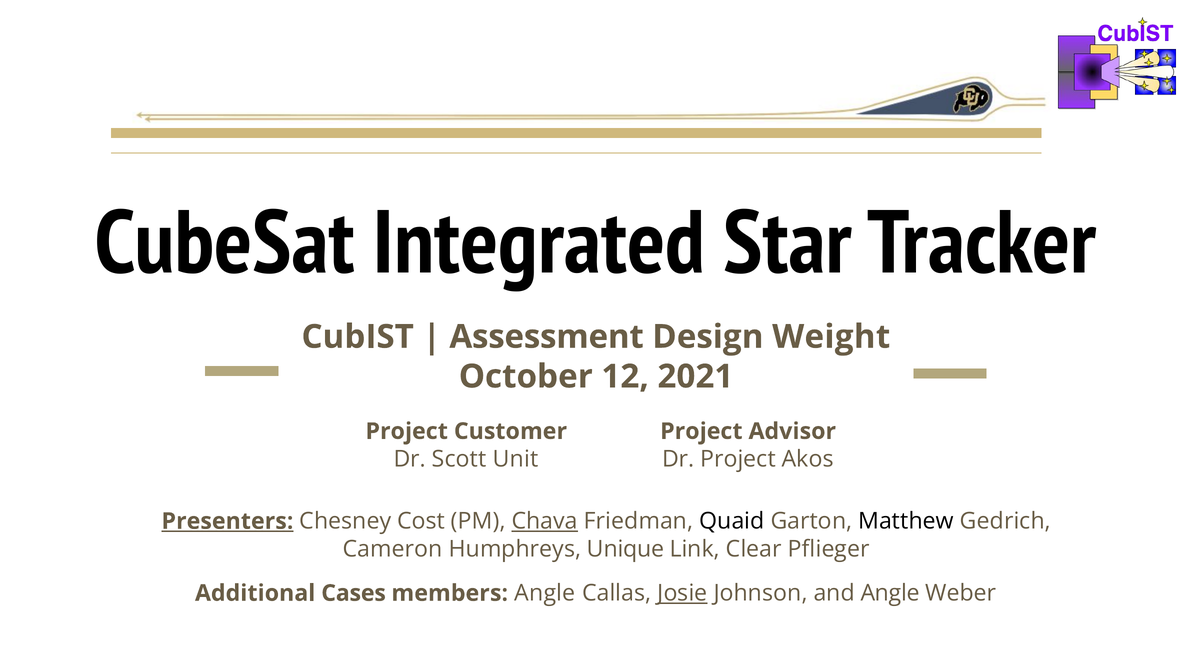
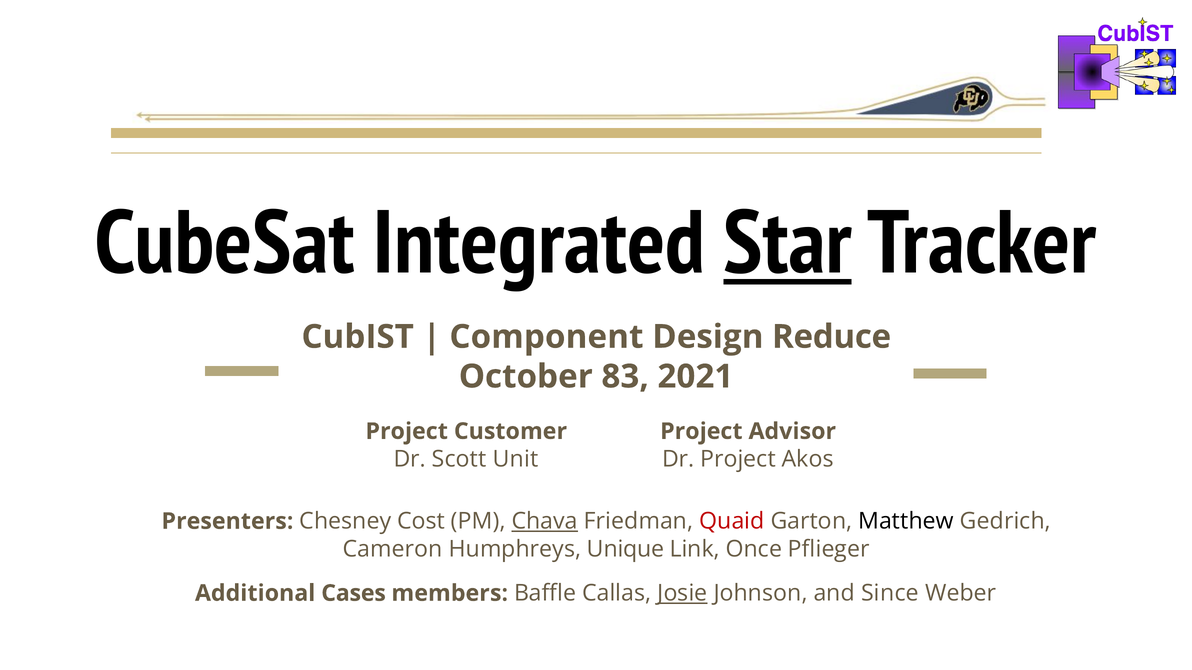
Star underline: none -> present
Assessment: Assessment -> Component
Weight: Weight -> Reduce
12: 12 -> 83
Presenters underline: present -> none
Quaid colour: black -> red
Clear: Clear -> Once
members Angle: Angle -> Baffle
and Angle: Angle -> Since
